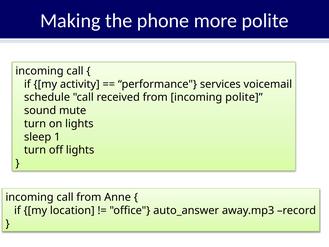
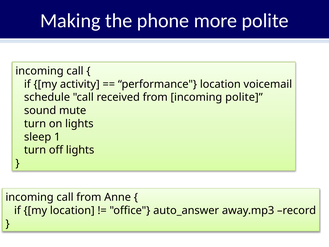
performance services: services -> location
